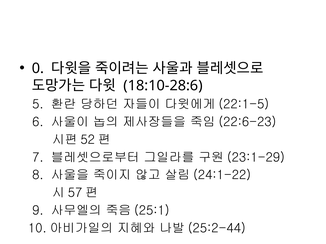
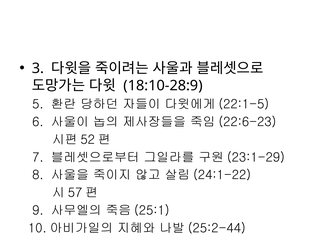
0: 0 -> 3
18:10-28:6: 18:10-28:6 -> 18:10-28:9
